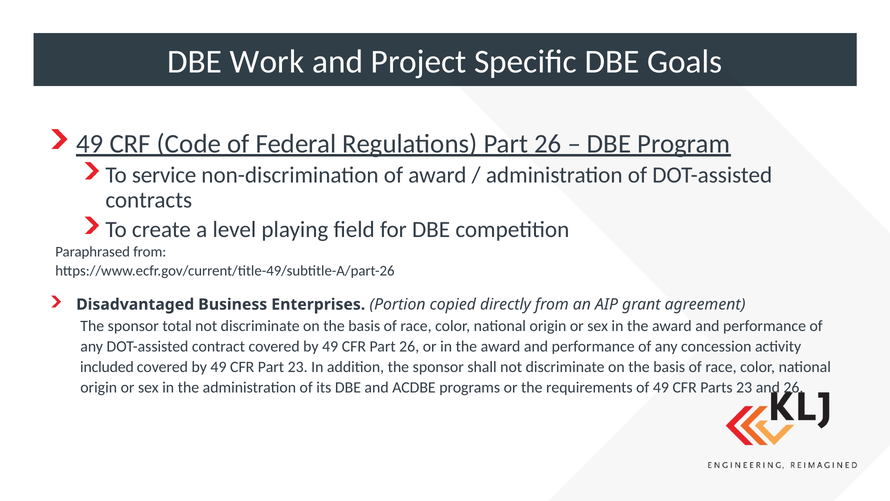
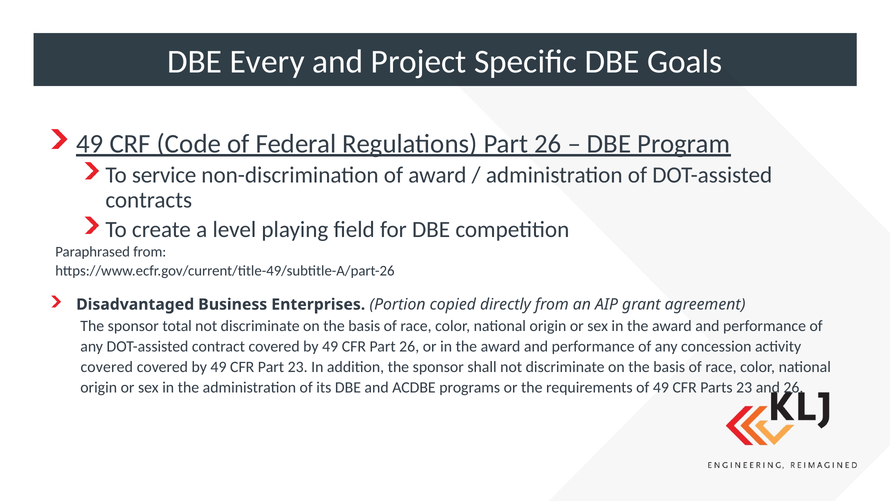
Work: Work -> Every
included at (107, 367): included -> covered
